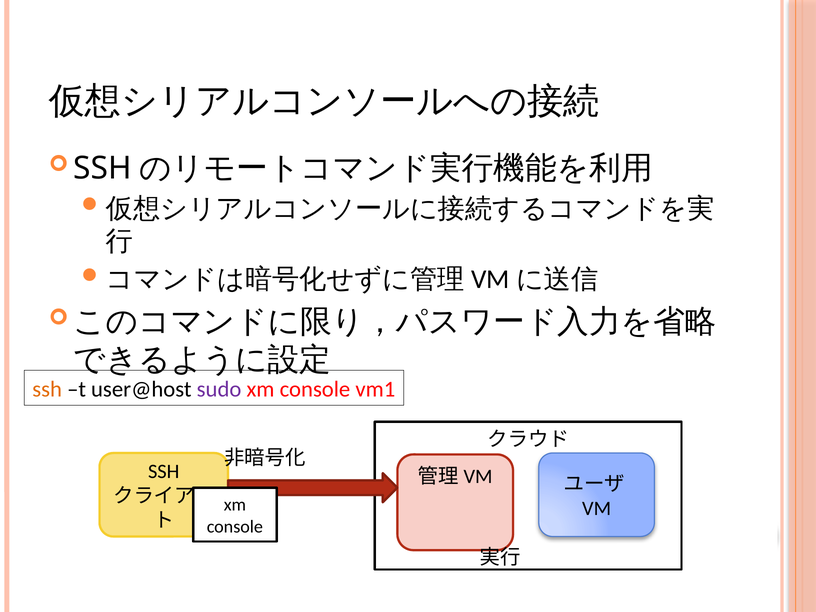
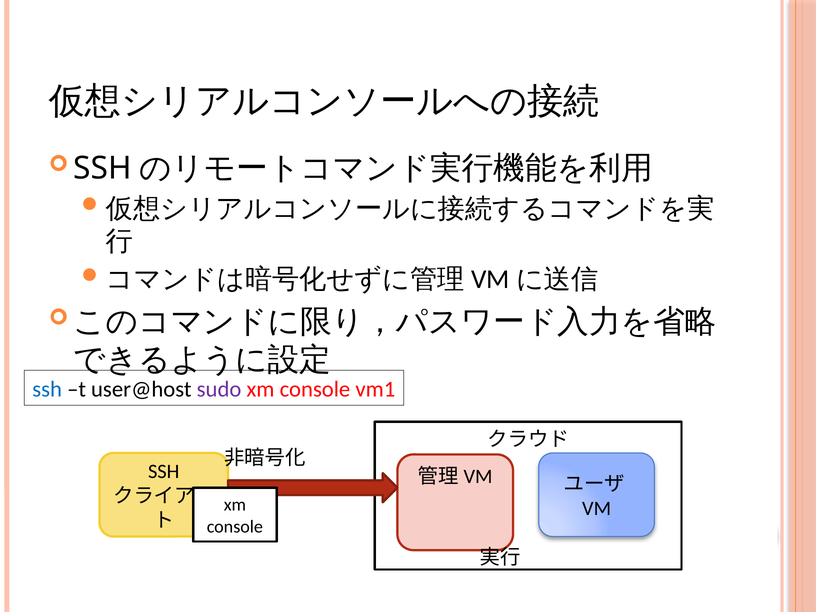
ssh at (47, 389) colour: orange -> blue
